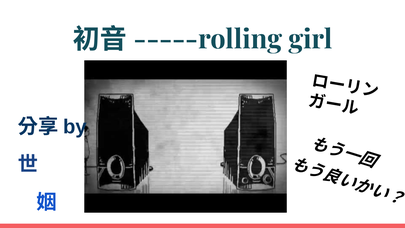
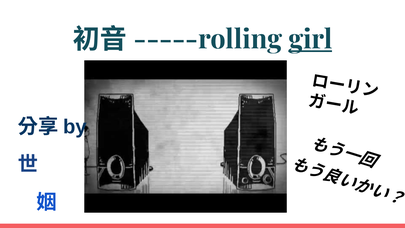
girl underline: none -> present
